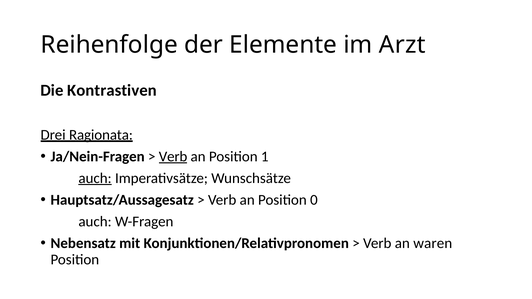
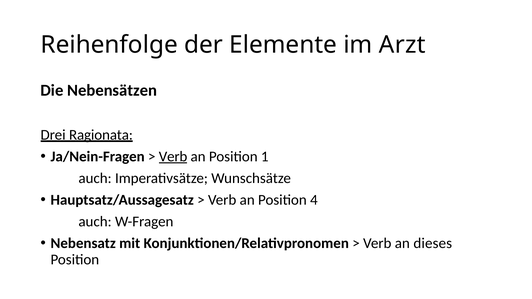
Kontrastiven: Kontrastiven -> Nebensätzen
auch at (95, 178) underline: present -> none
0: 0 -> 4
waren: waren -> dieses
